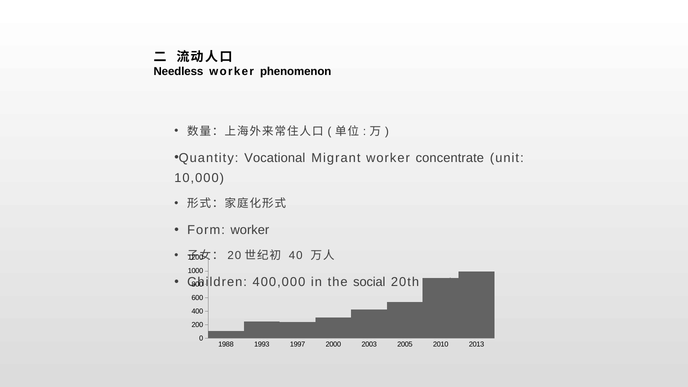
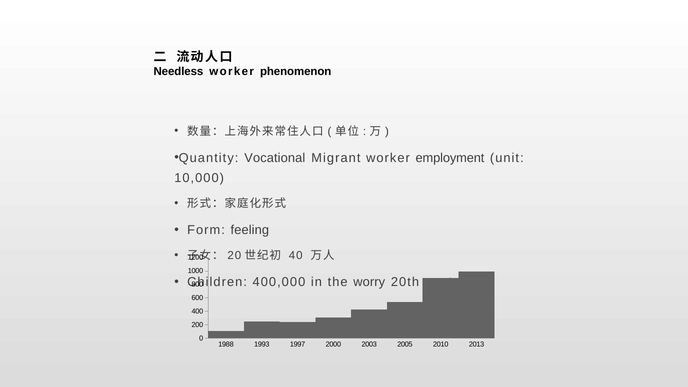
concentrate: concentrate -> employment
Form worker: worker -> feeling
social: social -> worry
